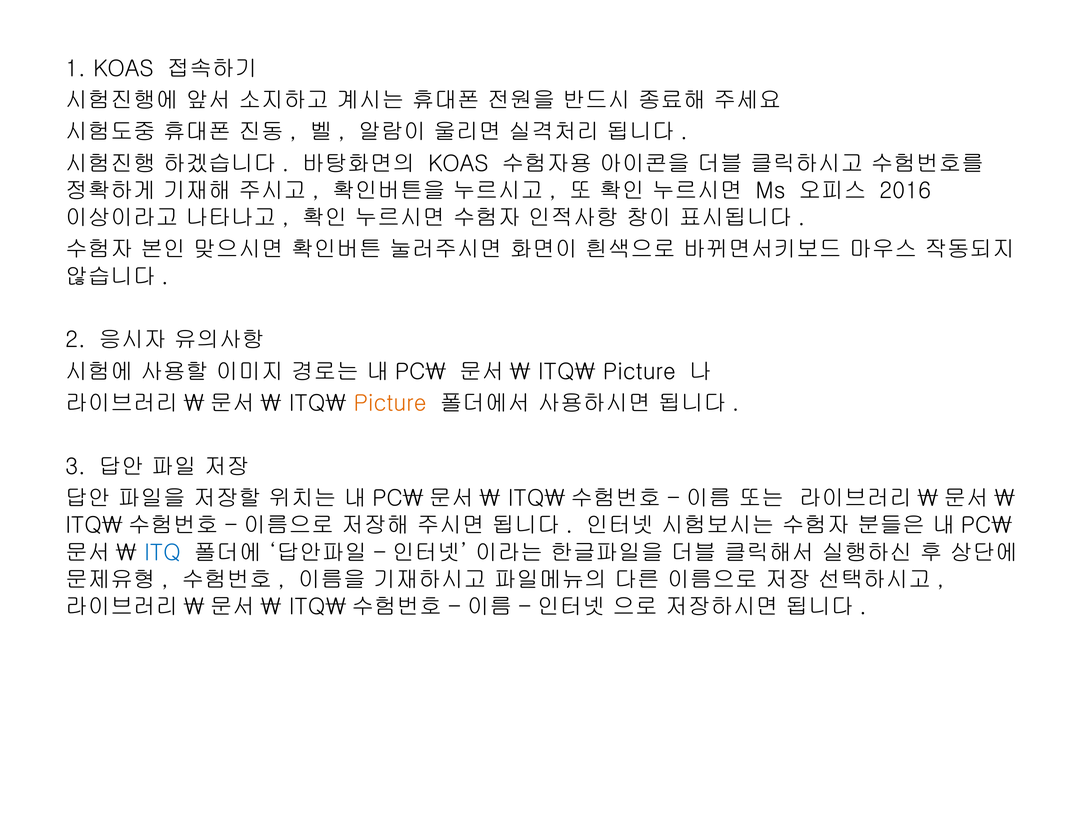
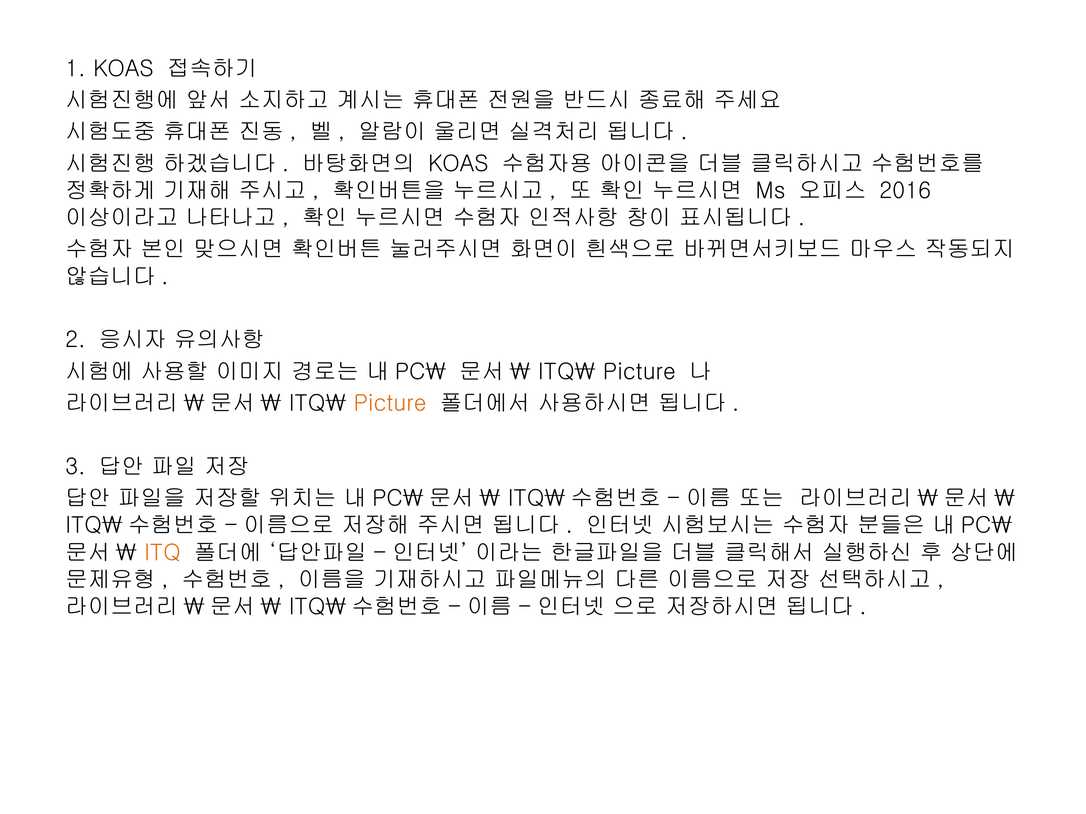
ITQ colour: blue -> orange
